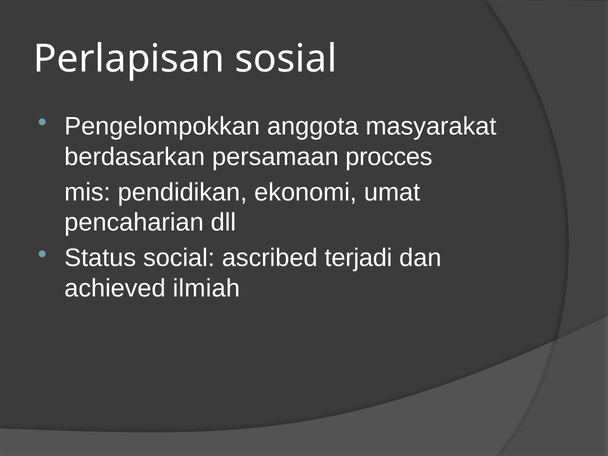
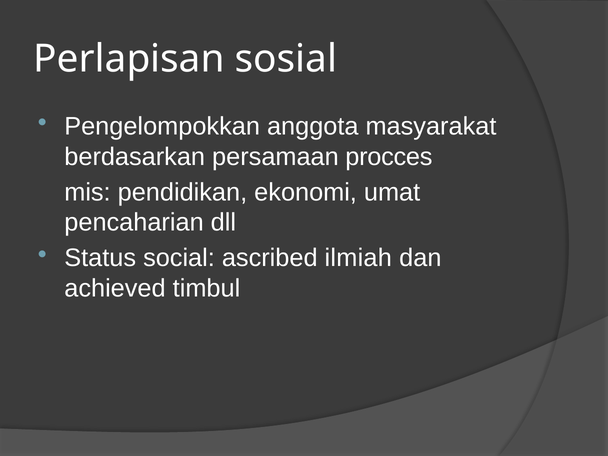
terjadi: terjadi -> ilmiah
ilmiah: ilmiah -> timbul
